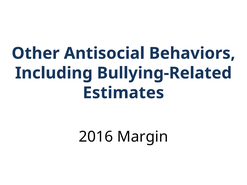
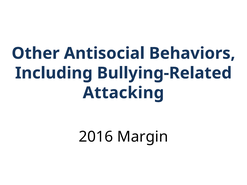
Estimates: Estimates -> Attacking
